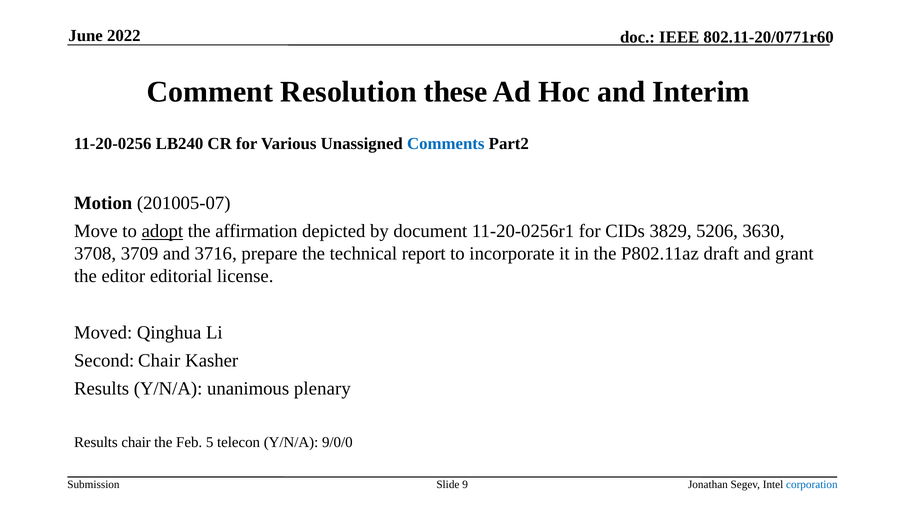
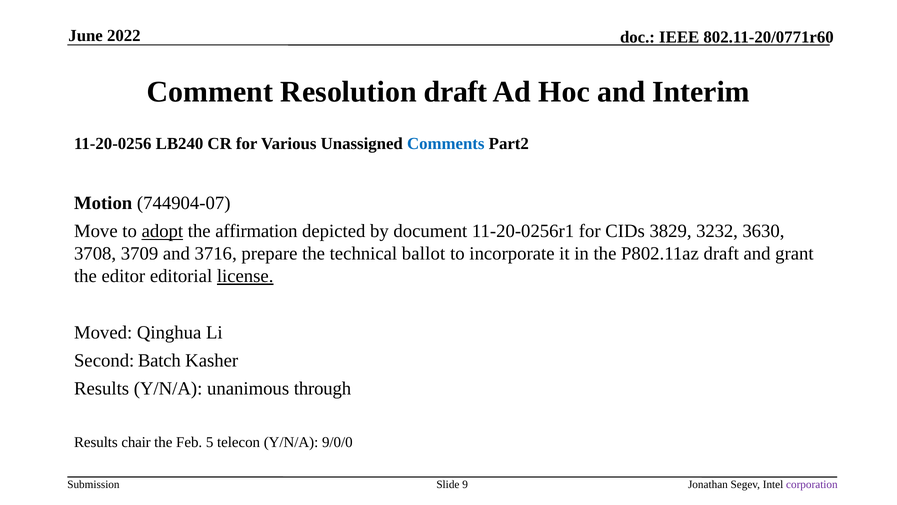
Resolution these: these -> draft
201005-07: 201005-07 -> 744904-07
5206: 5206 -> 3232
report: report -> ballot
license underline: none -> present
Second Chair: Chair -> Batch
plenary: plenary -> through
corporation colour: blue -> purple
